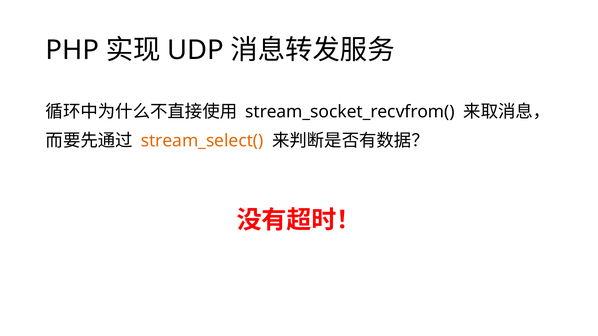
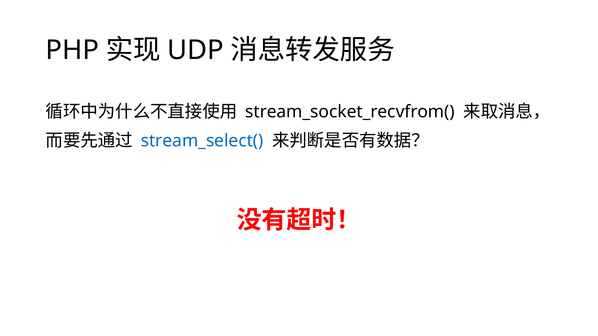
stream_select( colour: orange -> blue
